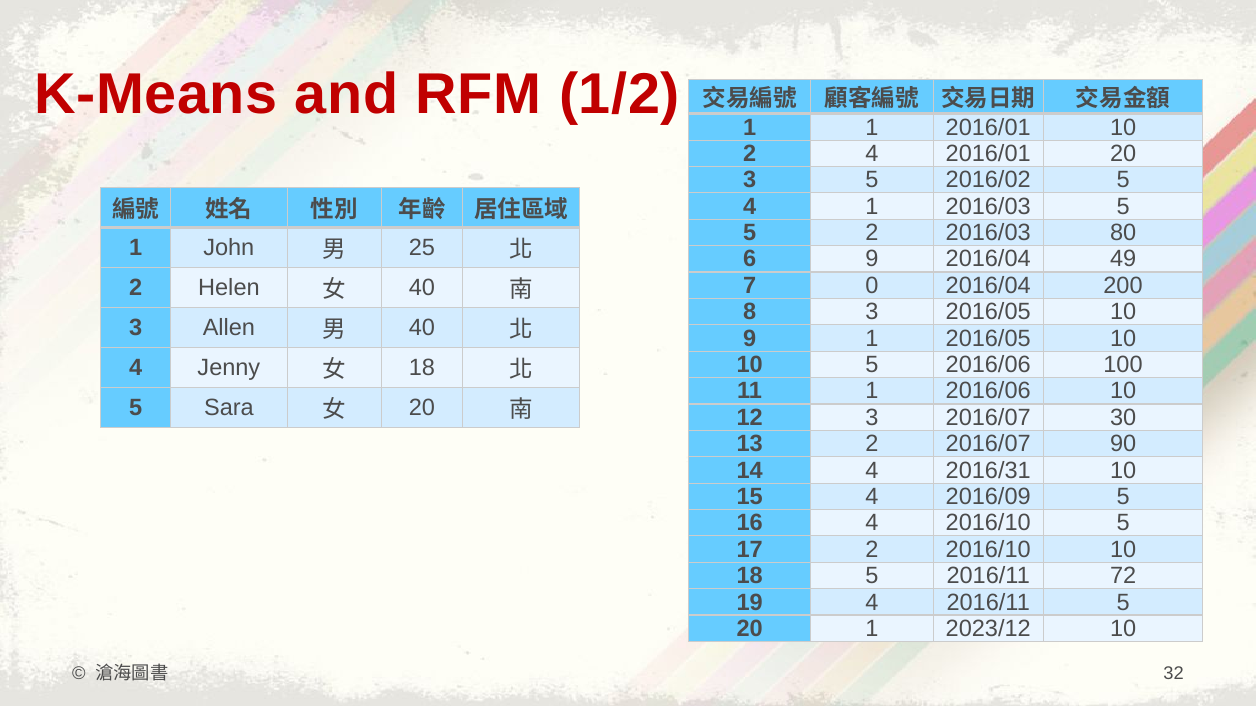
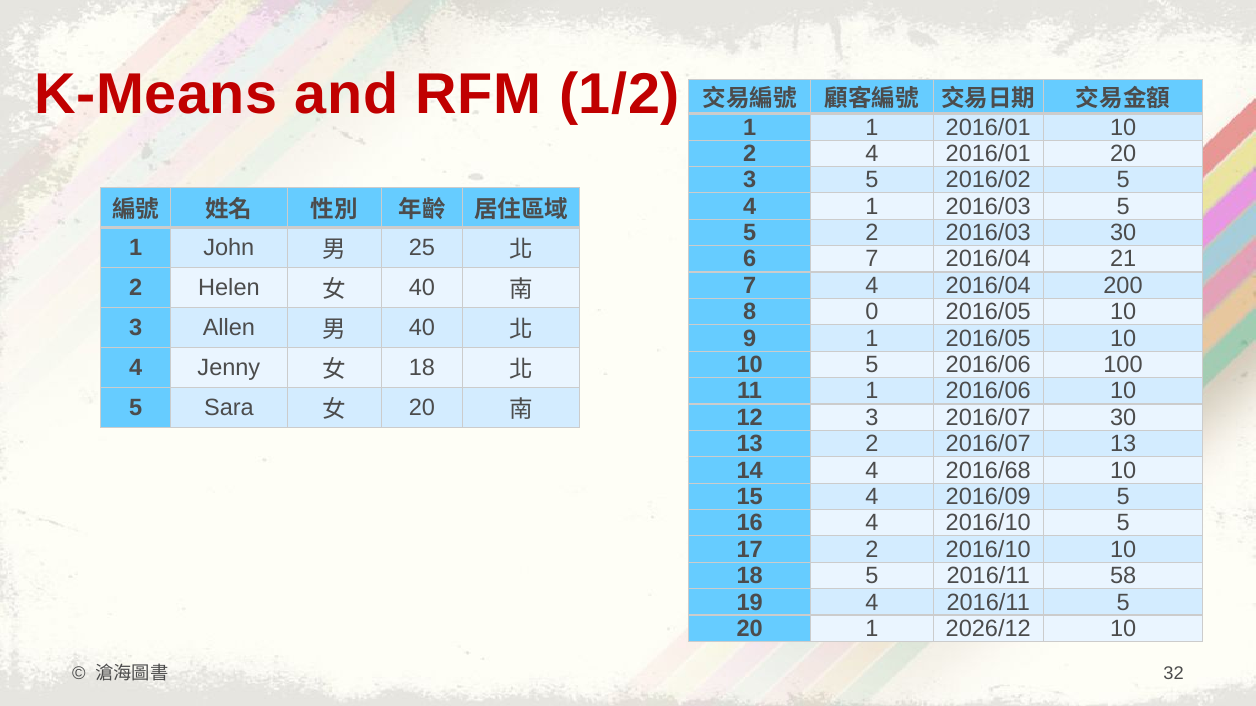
2016/03 80: 80 -> 30
6 9: 9 -> 7
49: 49 -> 21
7 0: 0 -> 4
8 3: 3 -> 0
2016/07 90: 90 -> 13
2016/31: 2016/31 -> 2016/68
72: 72 -> 58
2023/12: 2023/12 -> 2026/12
